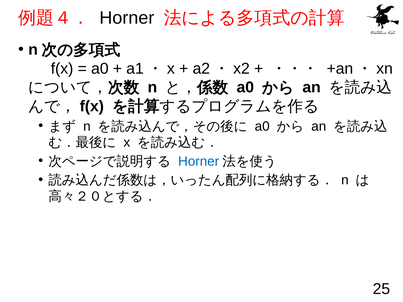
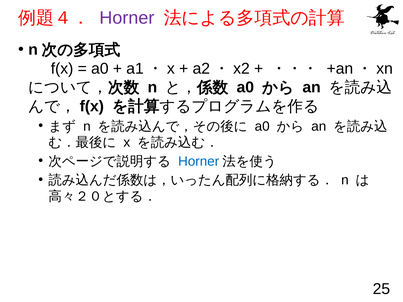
Horner at (127, 18) colour: black -> purple
